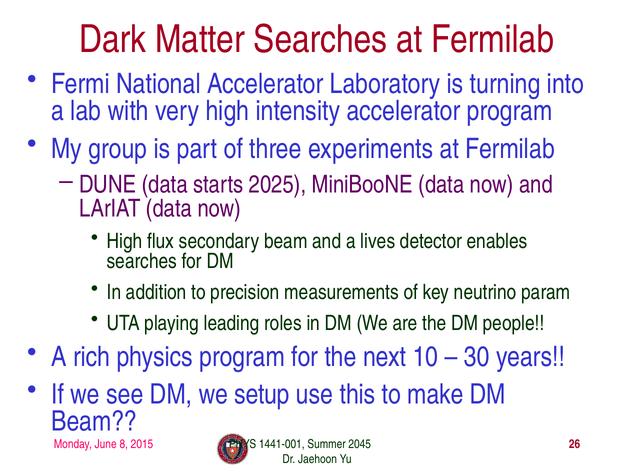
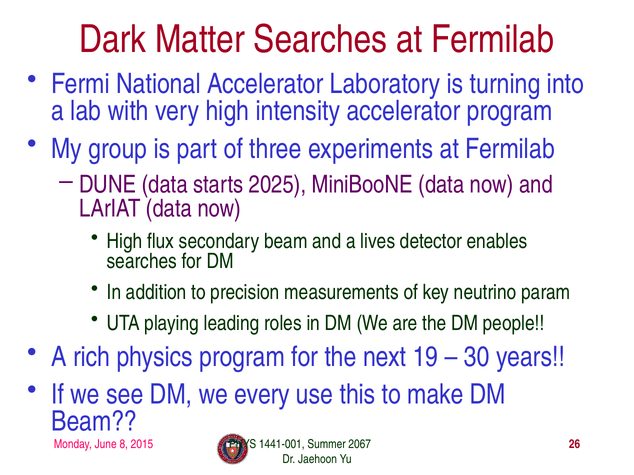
10: 10 -> 19
setup: setup -> every
2045: 2045 -> 2067
